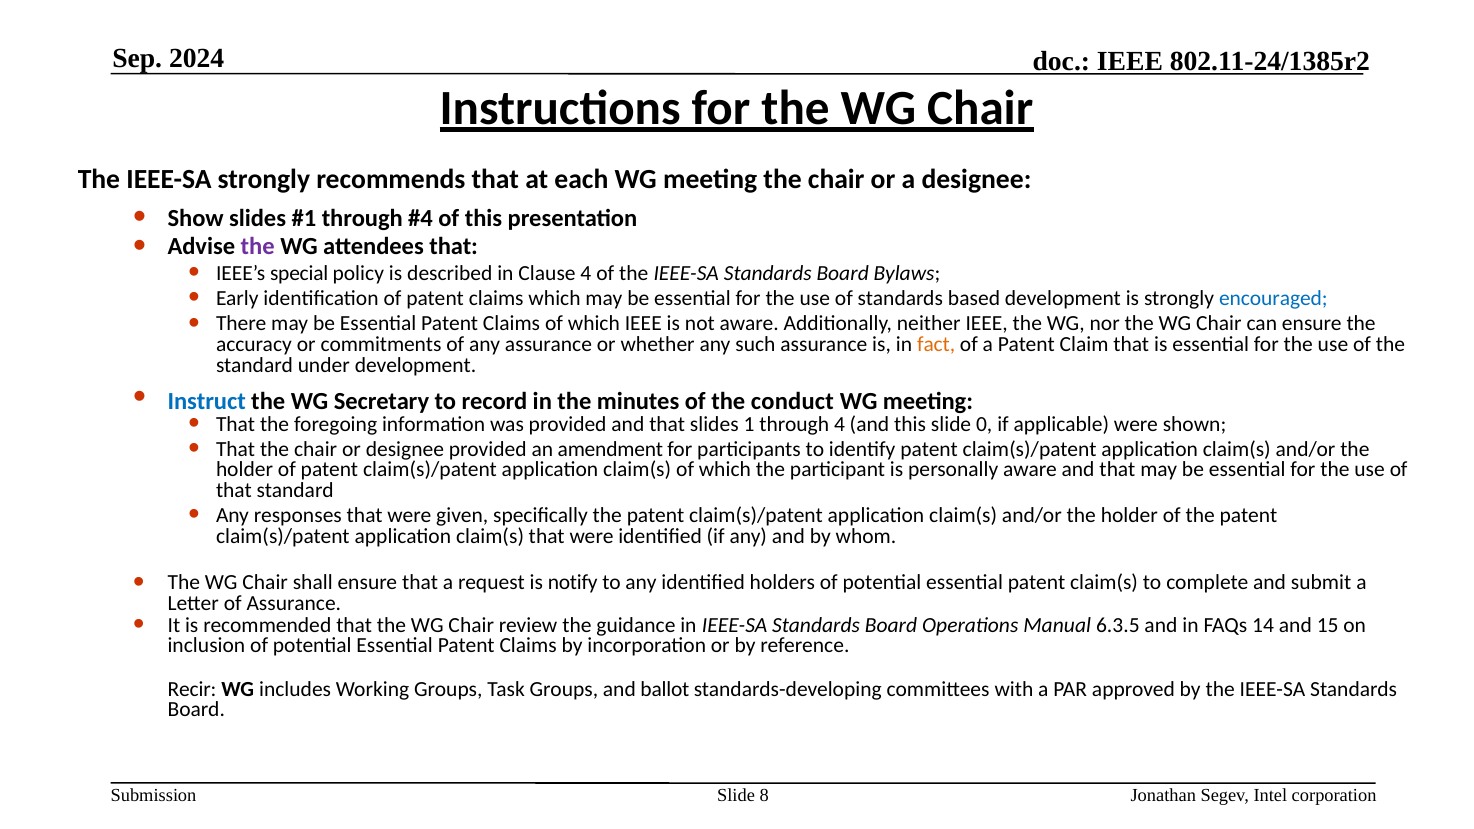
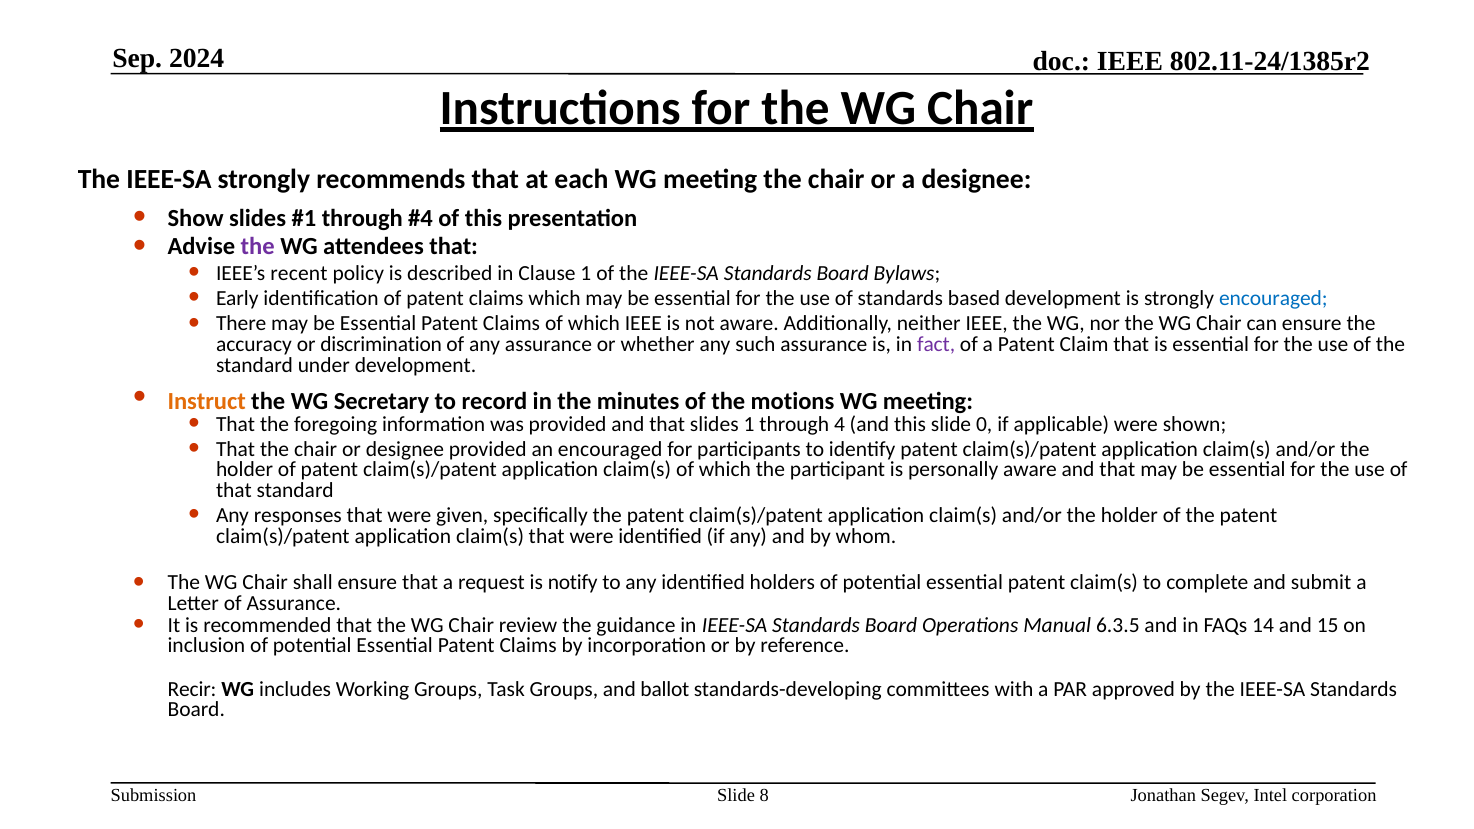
special: special -> recent
Clause 4: 4 -> 1
commitments: commitments -> discrimination
fact colour: orange -> purple
Instruct colour: blue -> orange
conduct: conduct -> motions
an amendment: amendment -> encouraged
